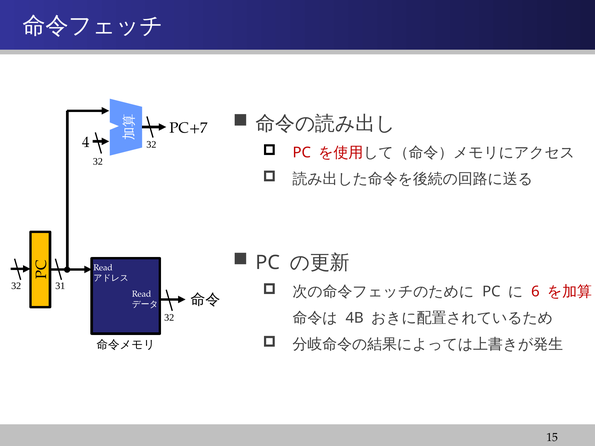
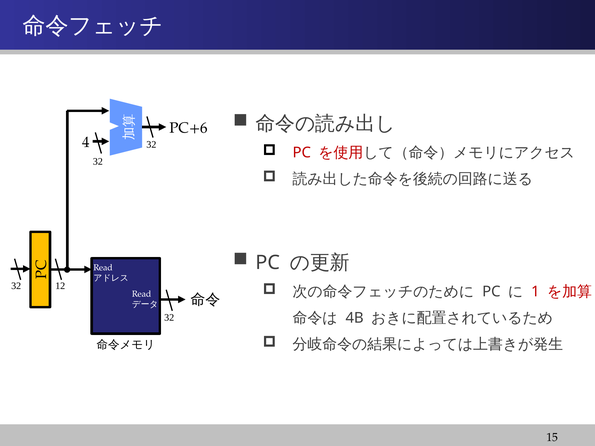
PC+7: PC+7 -> PC+6
31: 31 -> 12
6: 6 -> 1
